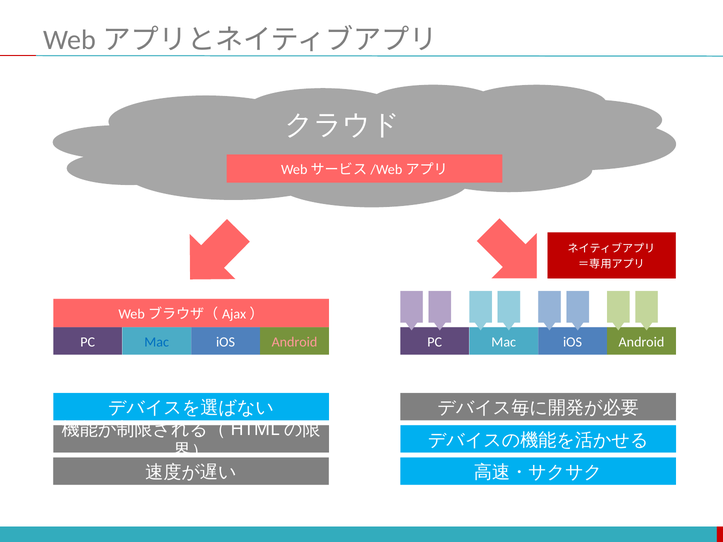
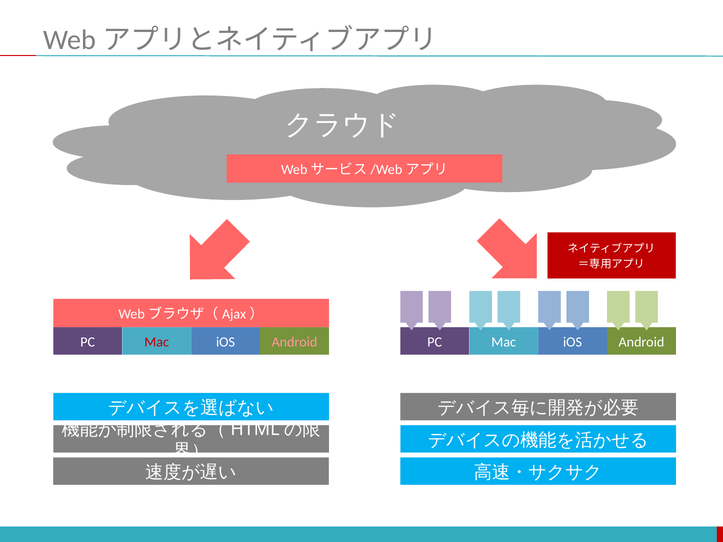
Mac at (157, 342) colour: blue -> red
